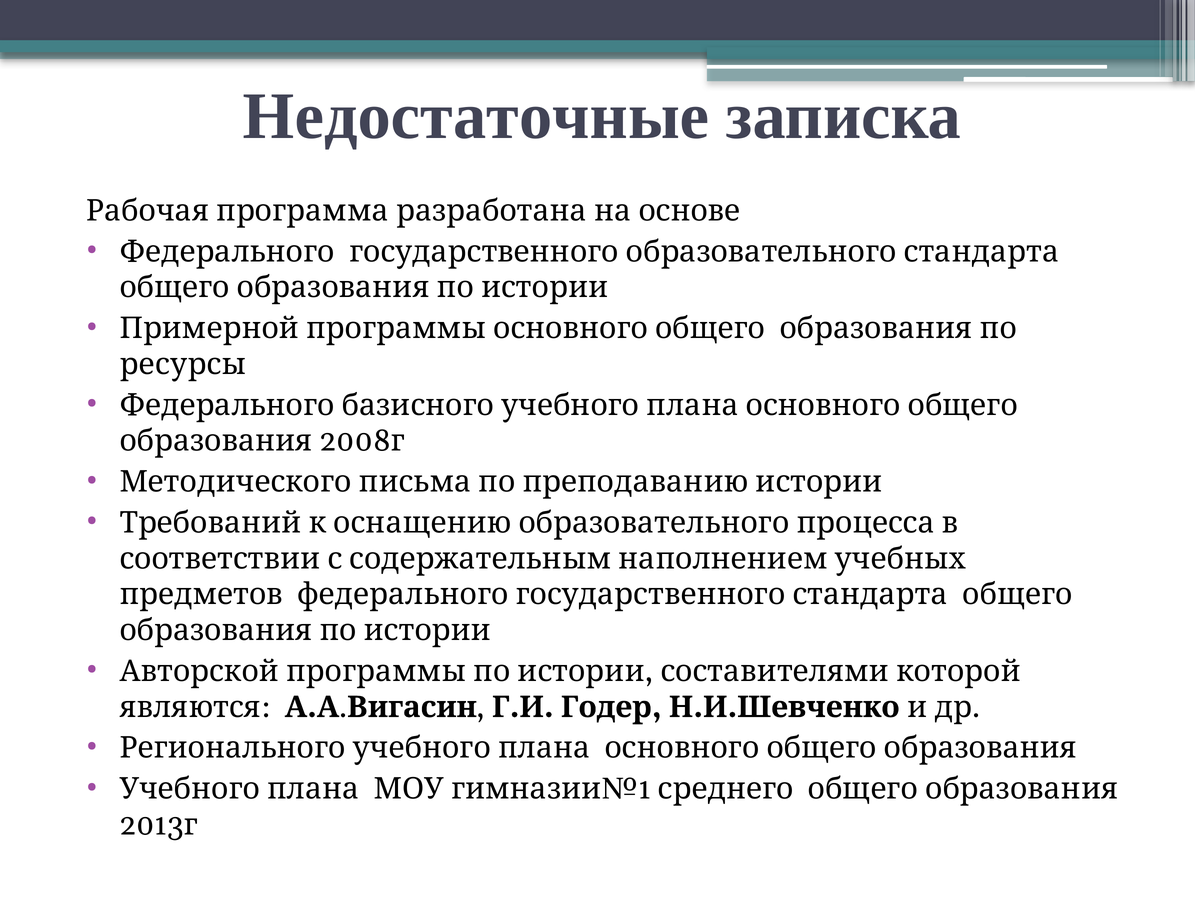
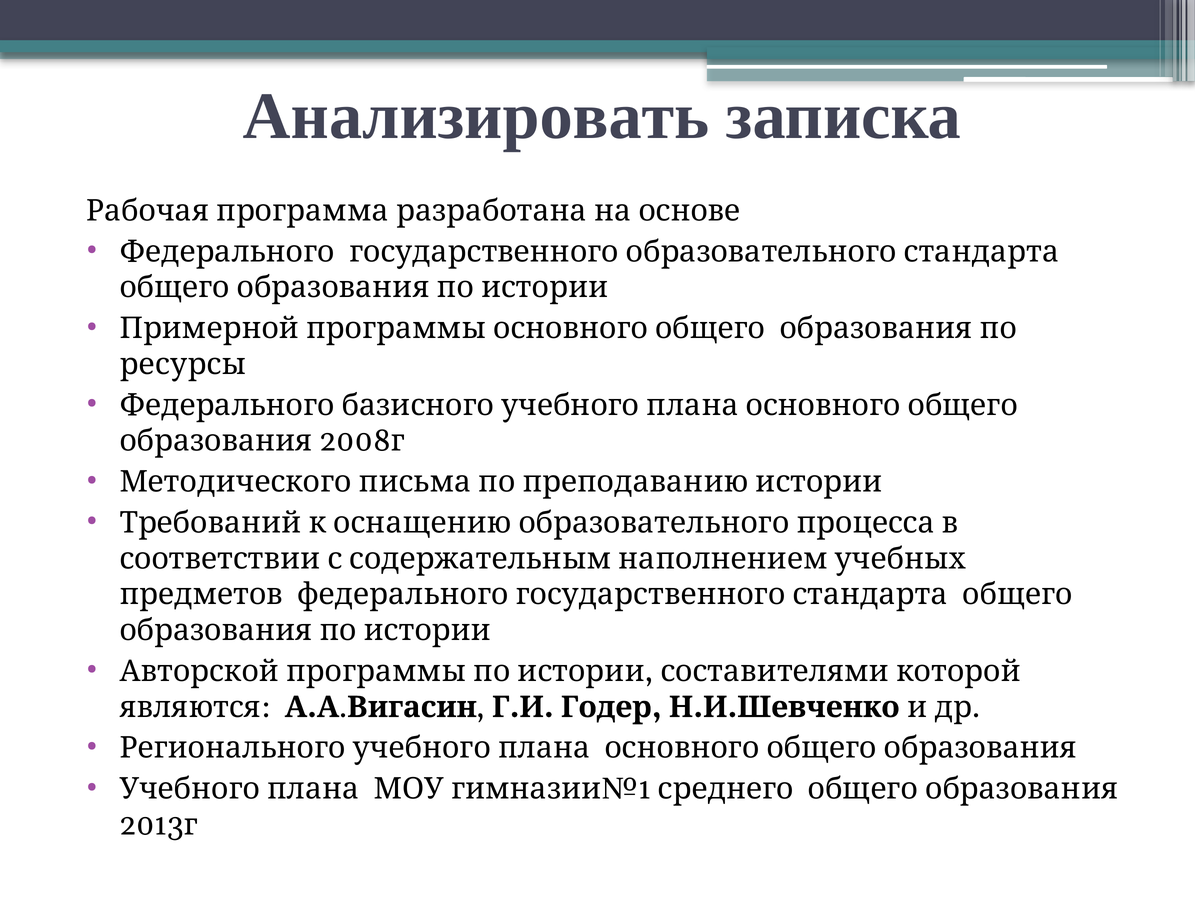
Недостаточные: Недостаточные -> Анализировать
